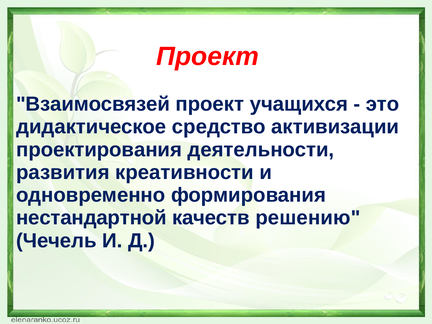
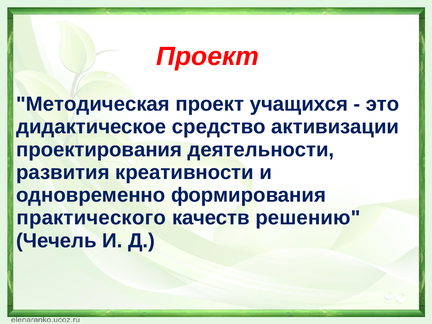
Взаимосвязей: Взаимосвязей -> Методическая
нестандартной: нестандартной -> практического
